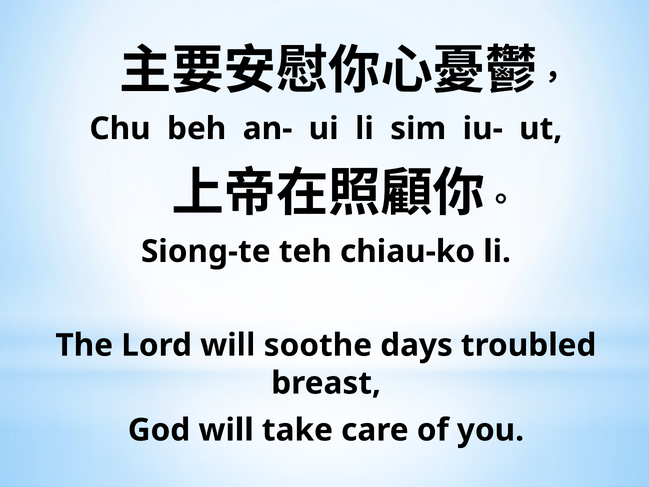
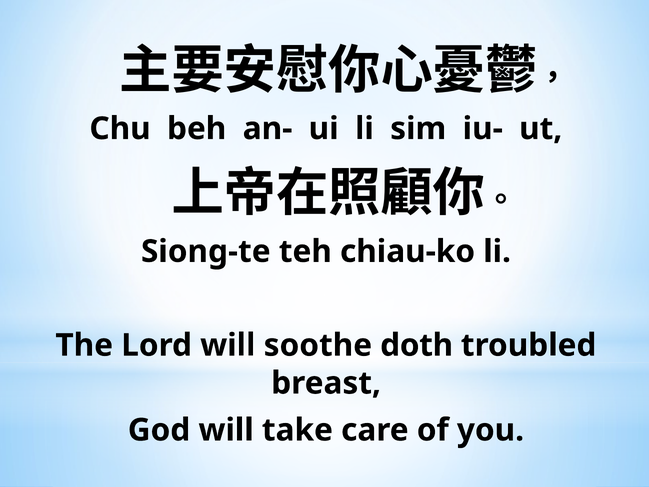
days: days -> doth
